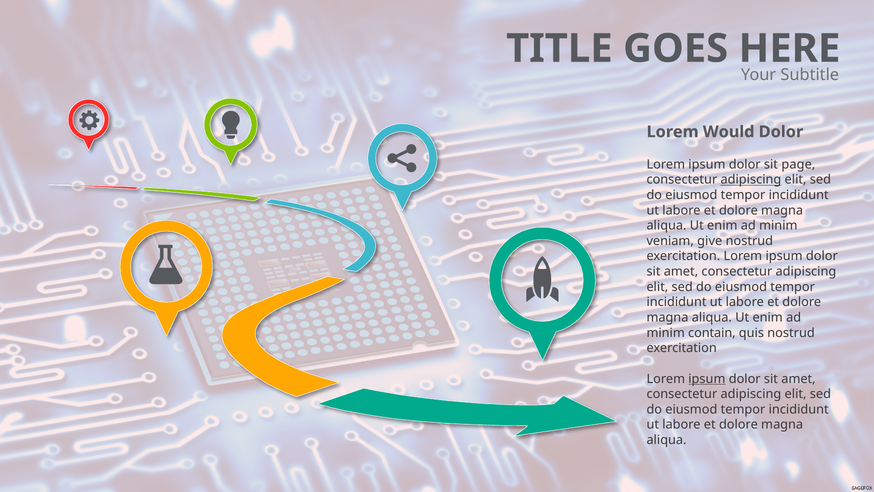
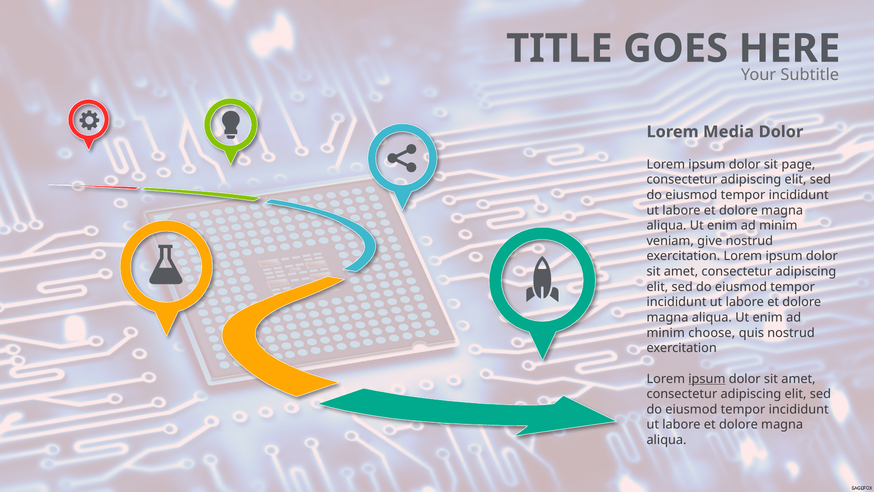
Would: Would -> Media
adipiscing at (751, 180) underline: present -> none
contain: contain -> choose
